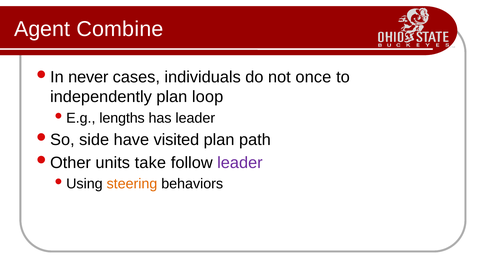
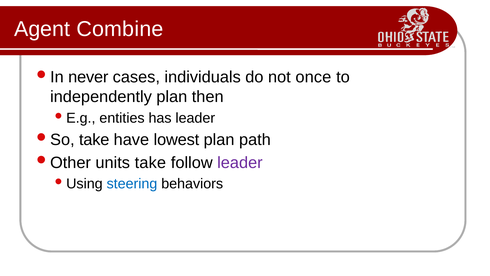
loop: loop -> then
lengths: lengths -> entities
side at (94, 140): side -> take
visited: visited -> lowest
steering colour: orange -> blue
